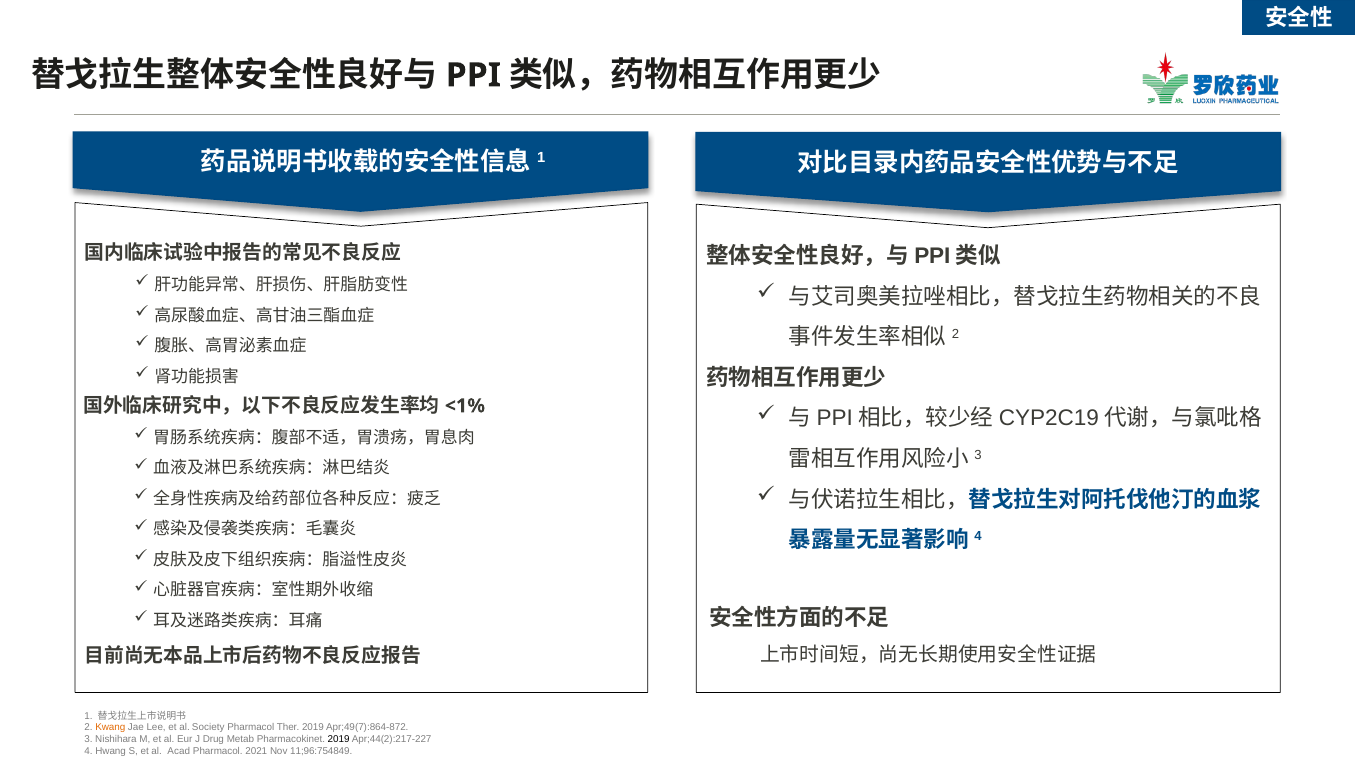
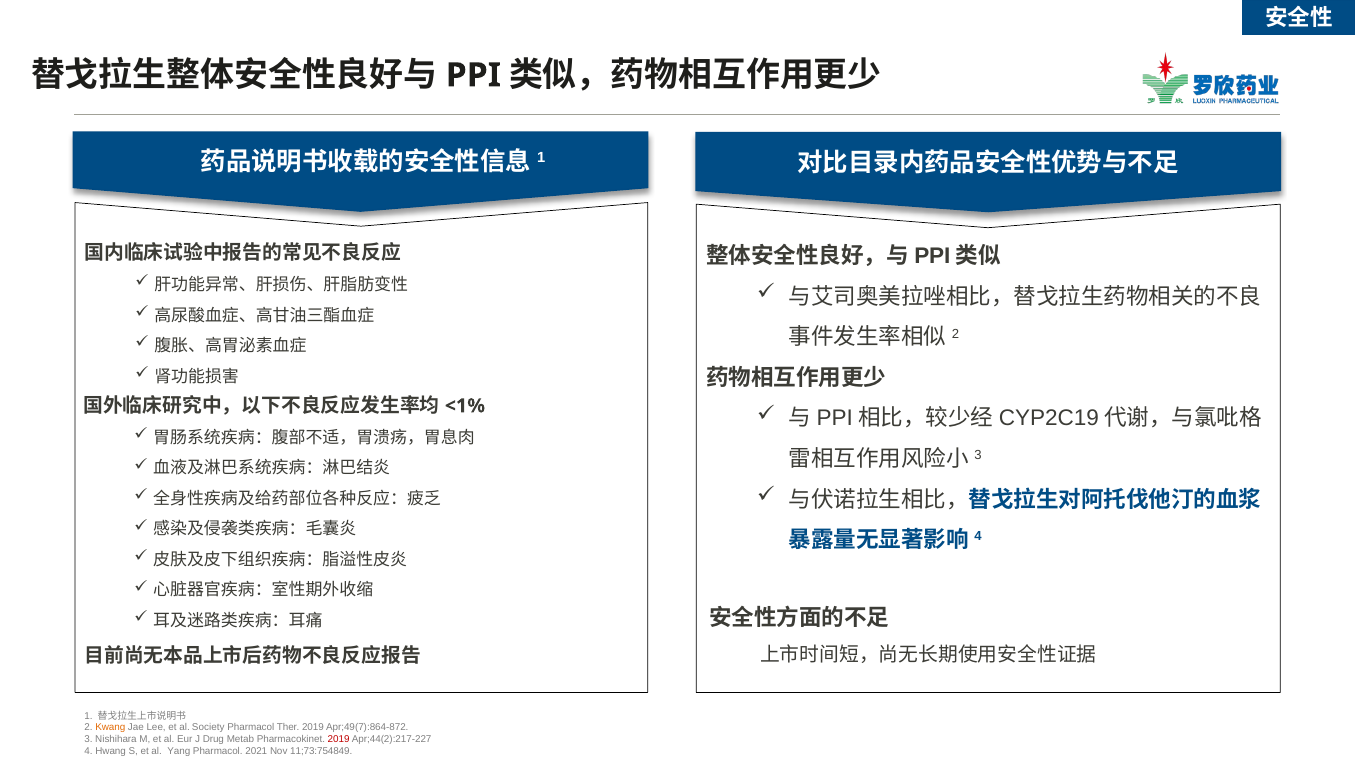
2019 at (339, 740) colour: black -> red
Acad: Acad -> Yang
11;96:754849: 11;96:754849 -> 11;73:754849
